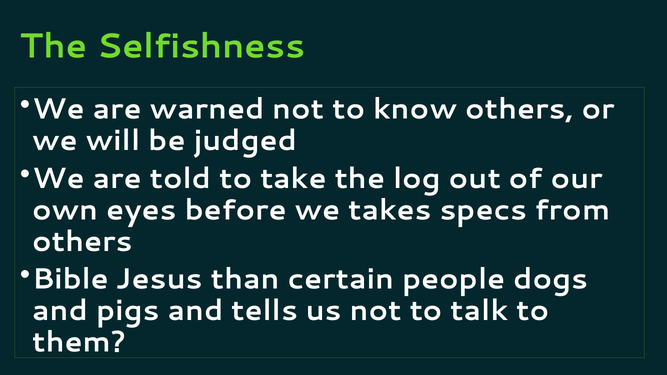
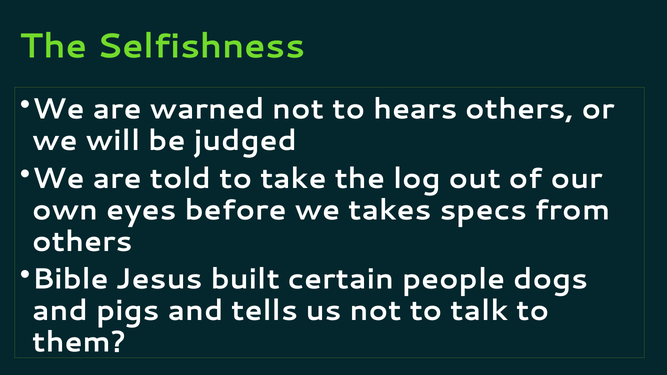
know: know -> hears
than: than -> built
